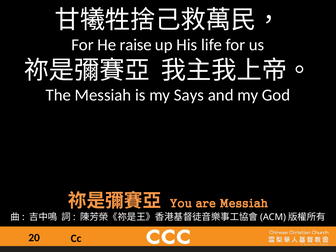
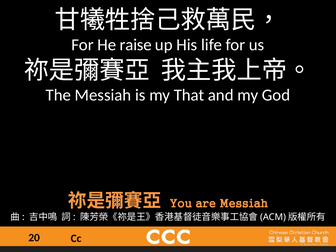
Says: Says -> That
